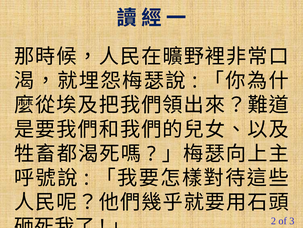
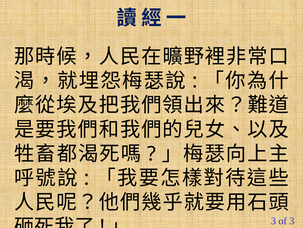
2 at (273, 220): 2 -> 3
